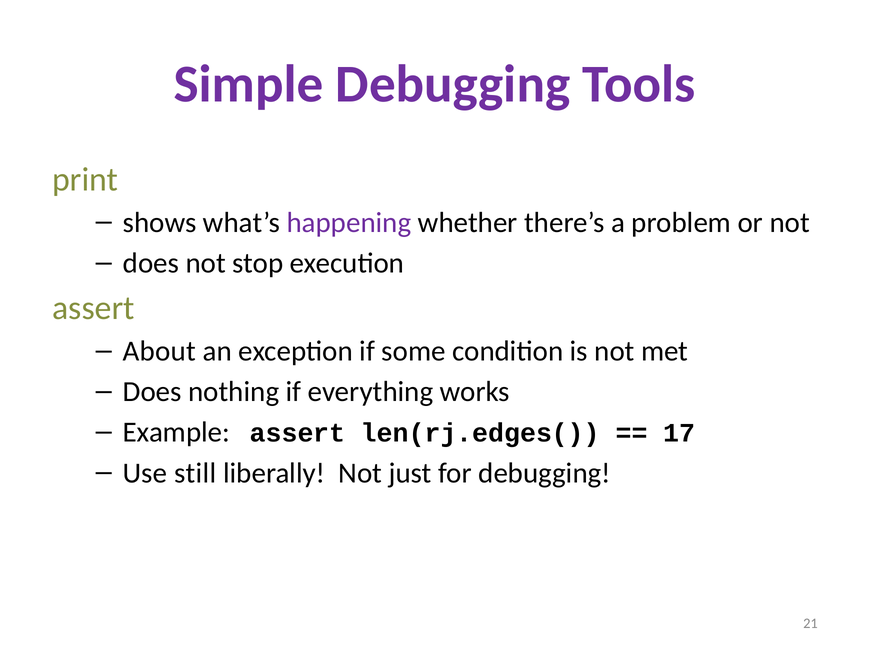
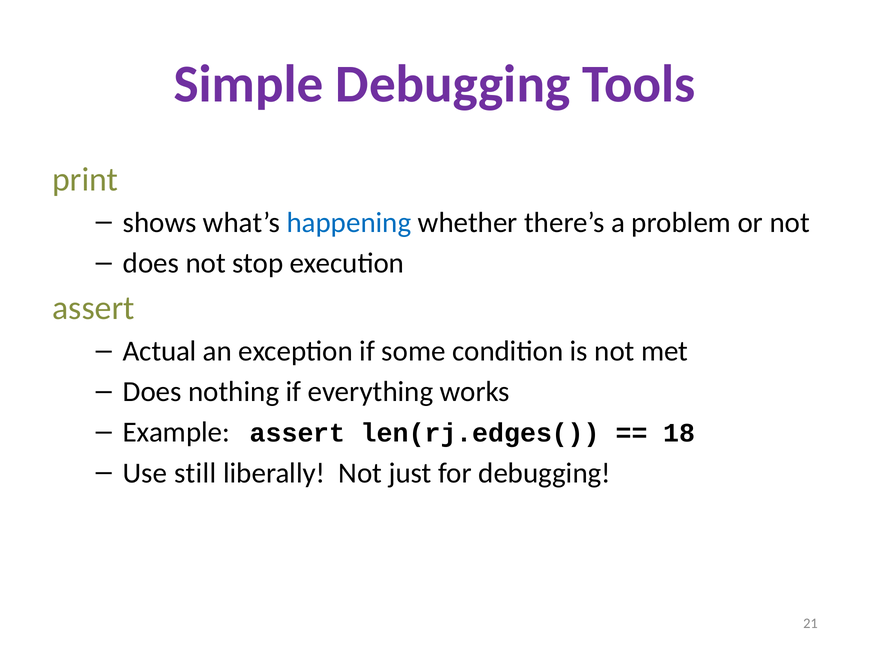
happening colour: purple -> blue
About: About -> Actual
17: 17 -> 18
